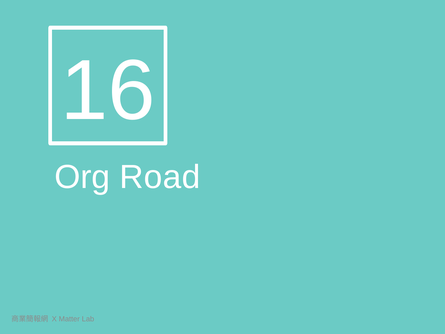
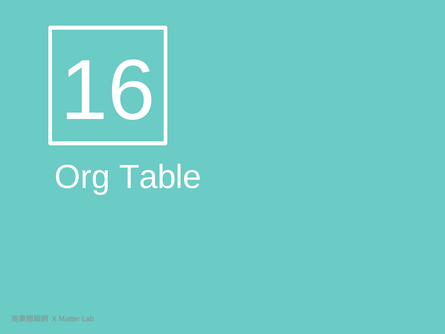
Road: Road -> Table
